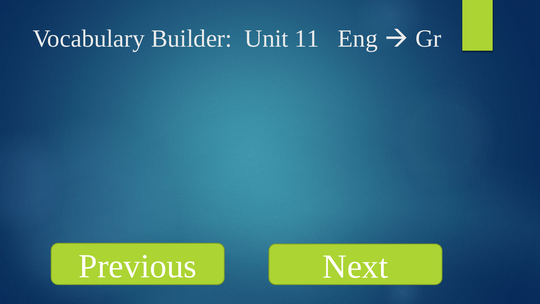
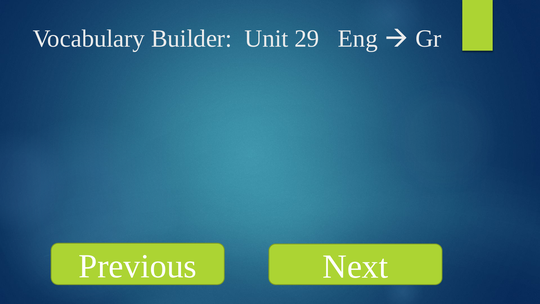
11: 11 -> 29
